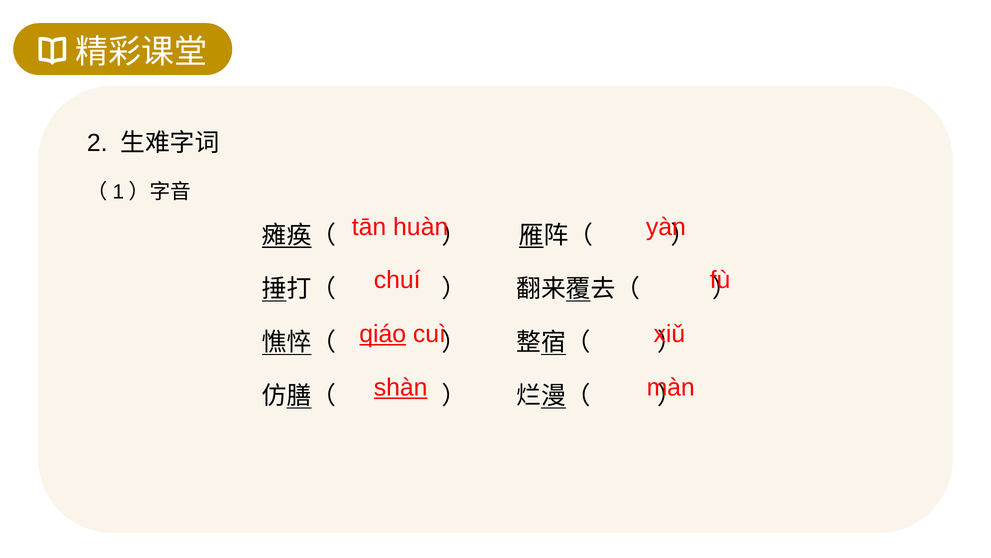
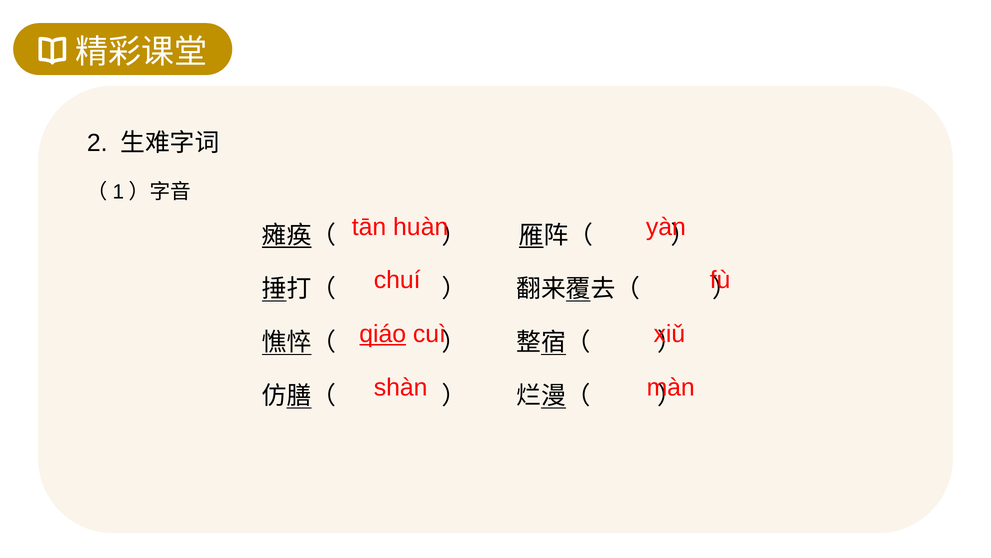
shàn underline: present -> none
